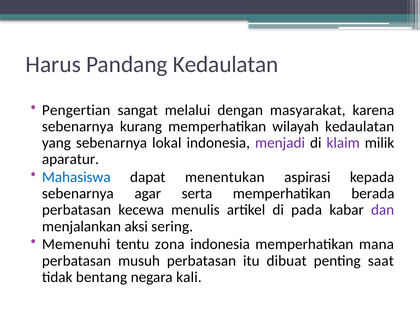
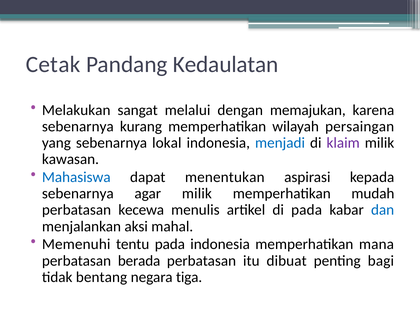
Harus: Harus -> Cetak
Pengertian: Pengertian -> Melakukan
masyarakat: masyarakat -> memajukan
wilayah kedaulatan: kedaulatan -> persaingan
menjadi colour: purple -> blue
aparatur: aparatur -> kawasan
agar serta: serta -> milik
berada: berada -> mudah
dan colour: purple -> blue
sering: sering -> mahal
tentu zona: zona -> pada
musuh: musuh -> berada
saat: saat -> bagi
kali: kali -> tiga
